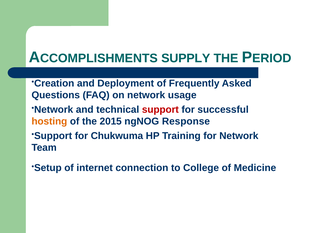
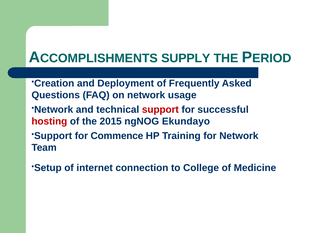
hosting colour: orange -> red
Response: Response -> Ekundayo
Chukwuma: Chukwuma -> Commence
